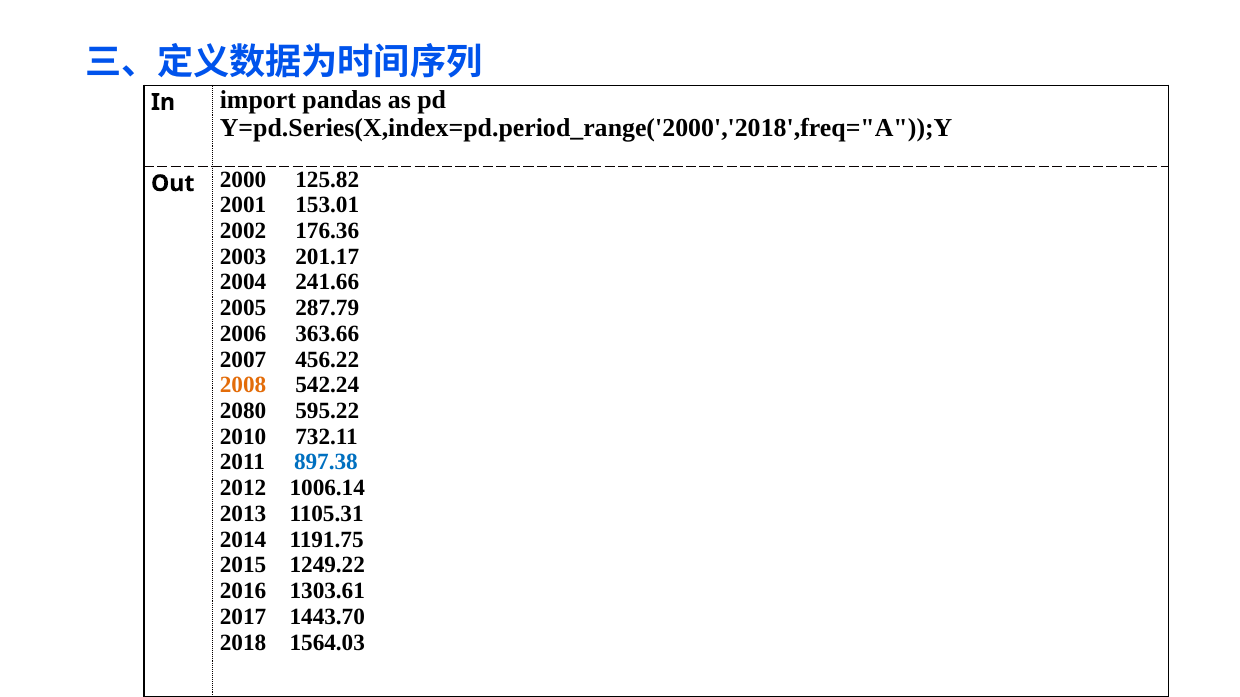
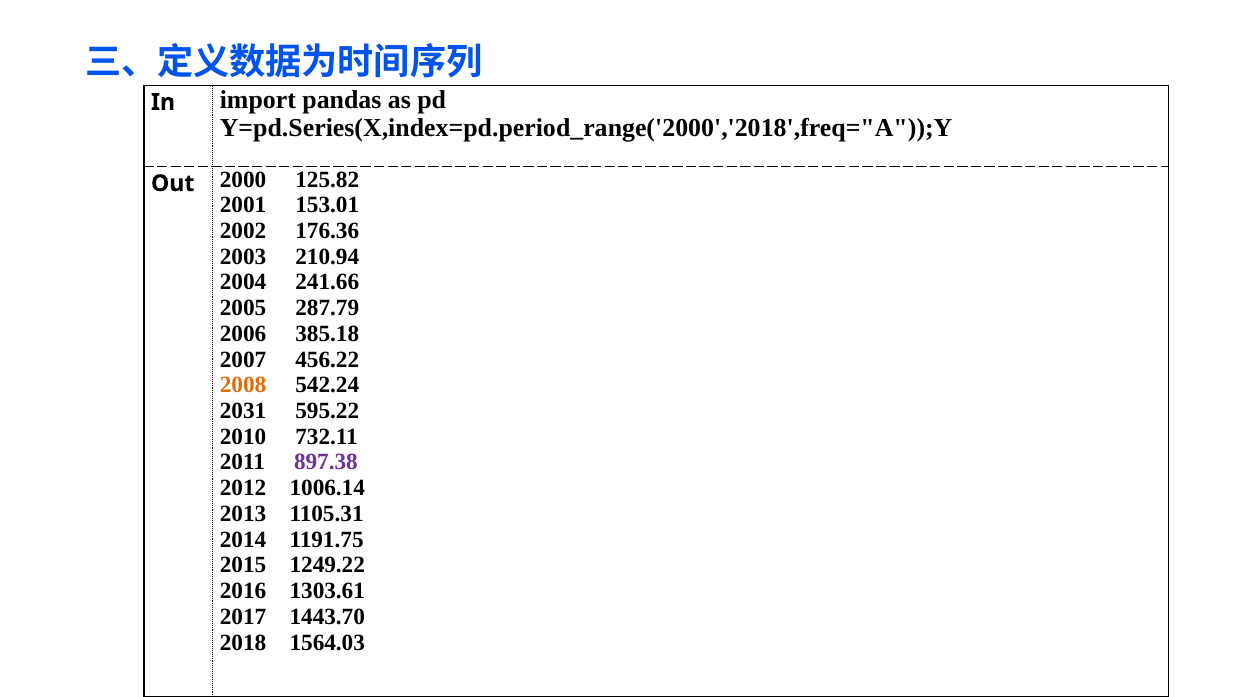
201.17: 201.17 -> 210.94
363.66: 363.66 -> 385.18
2080: 2080 -> 2031
897.38 colour: blue -> purple
